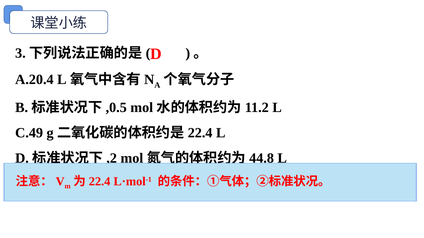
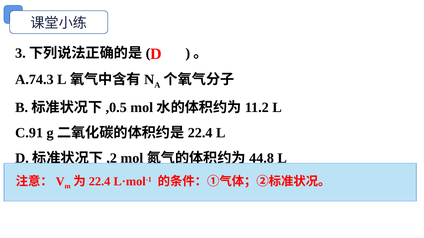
A.20.4: A.20.4 -> A.74.3
C.49: C.49 -> C.91
